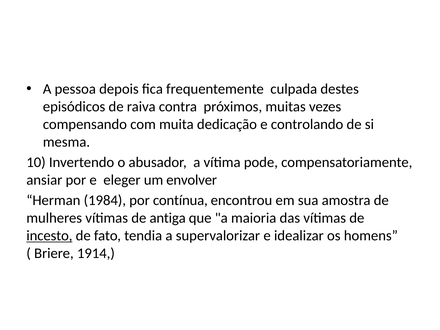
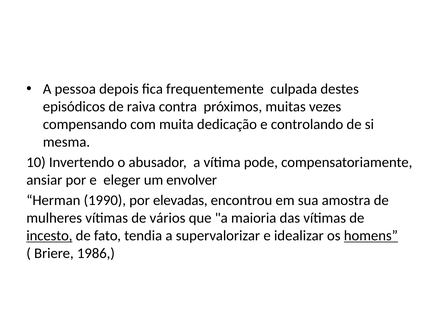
1984: 1984 -> 1990
contínua: contínua -> elevadas
antiga: antiga -> vários
homens underline: none -> present
1914: 1914 -> 1986
